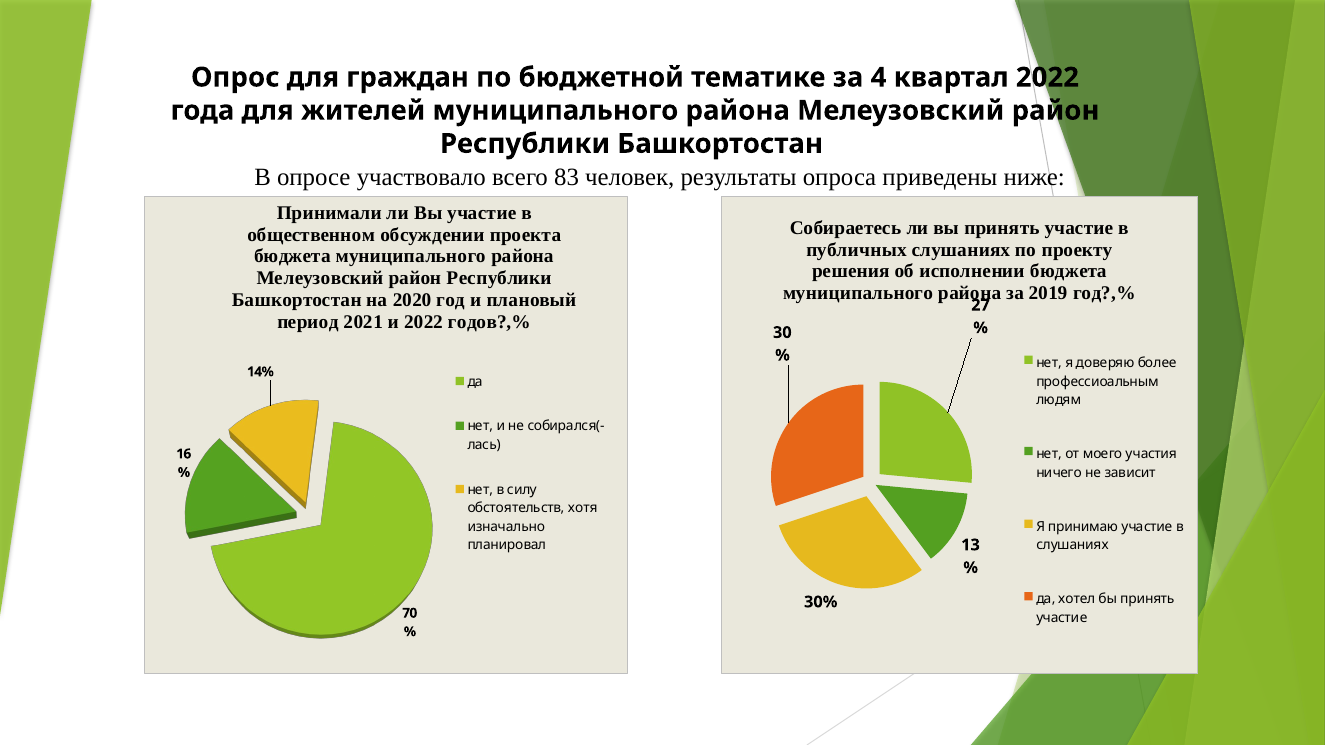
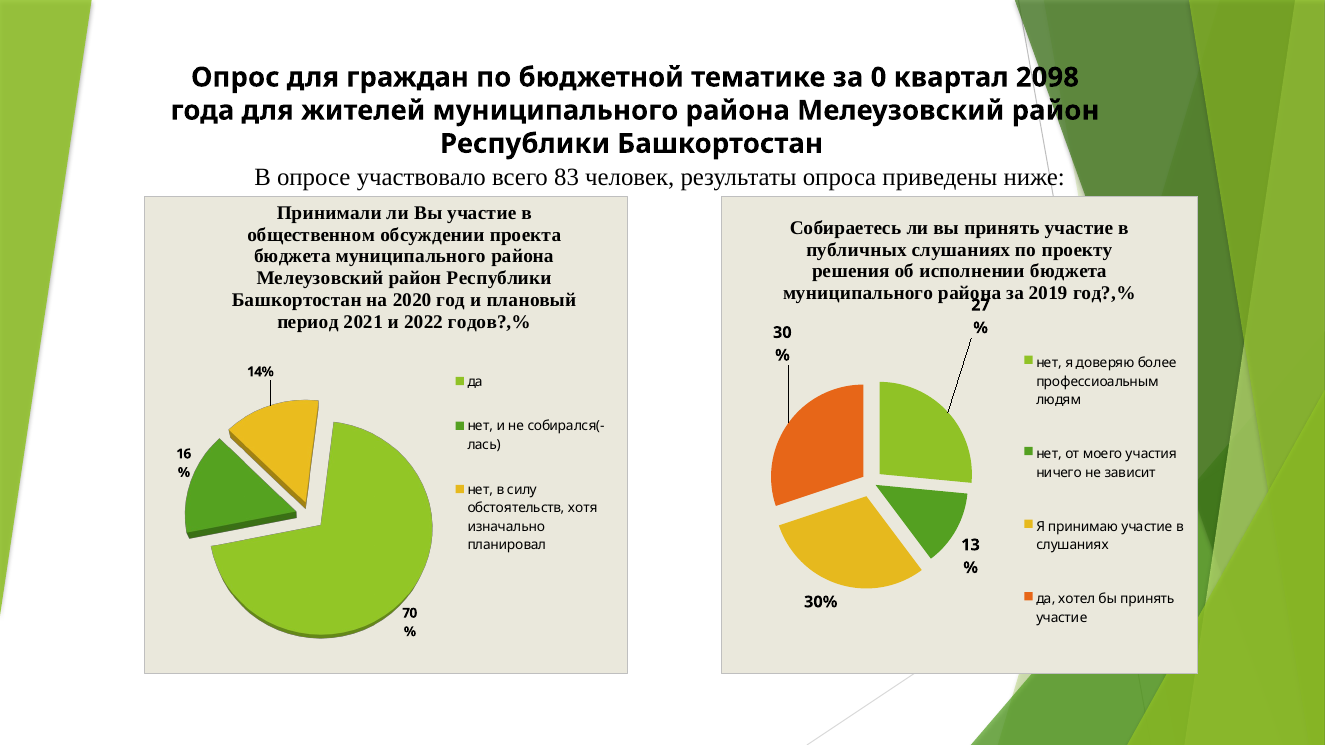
4: 4 -> 0
квартал 2022: 2022 -> 2098
